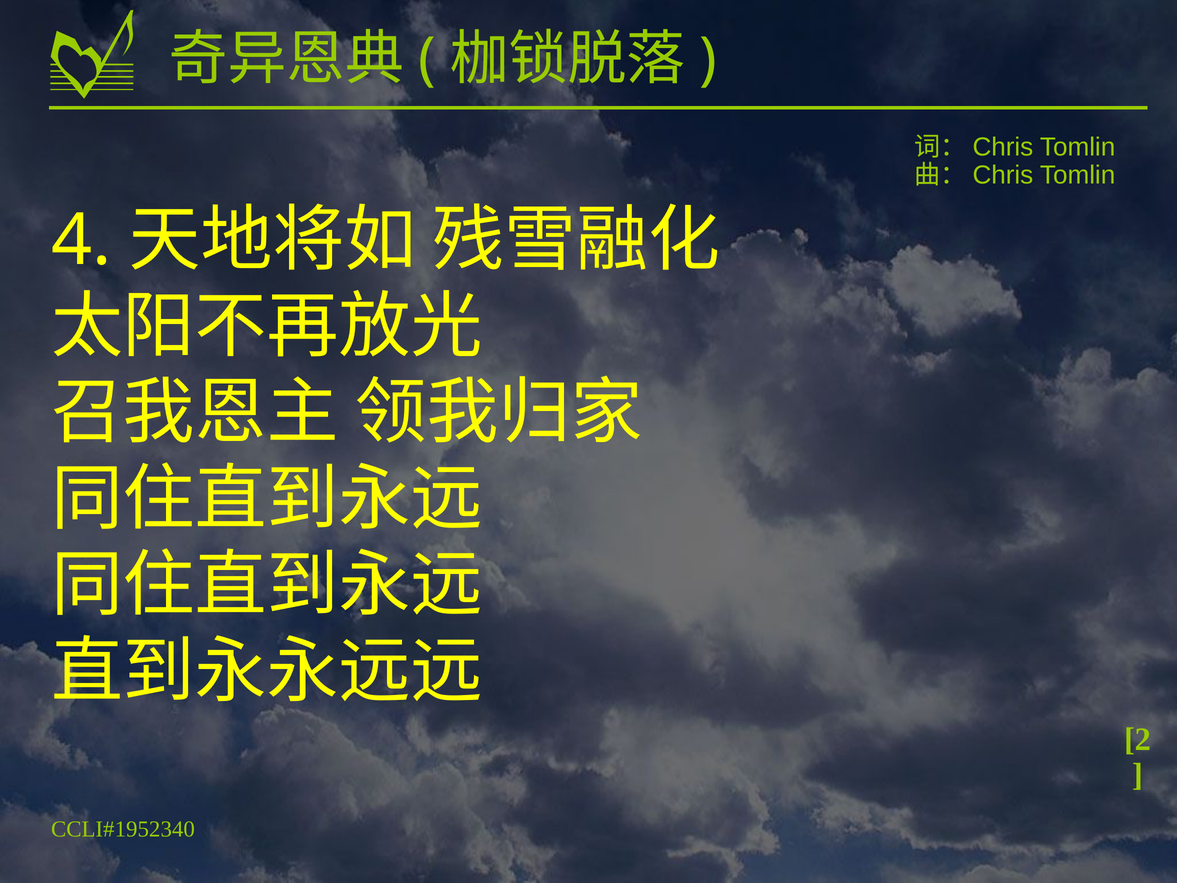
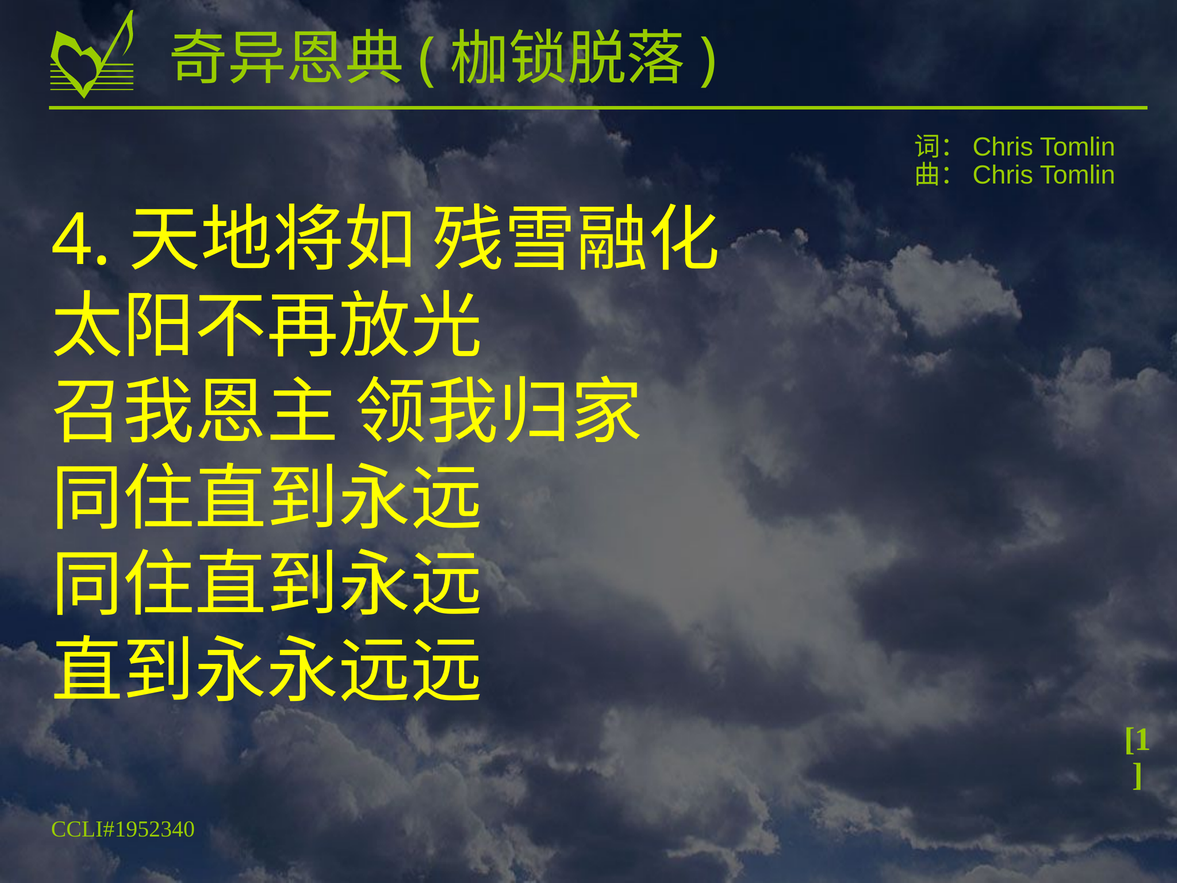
2: 2 -> 1
